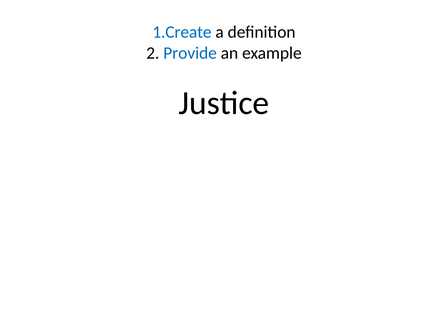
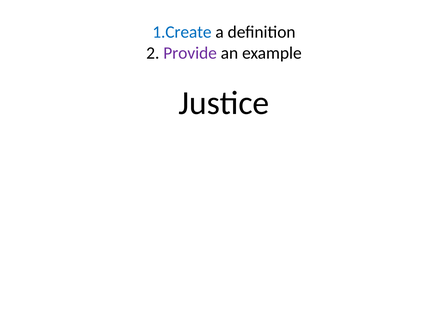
Provide colour: blue -> purple
